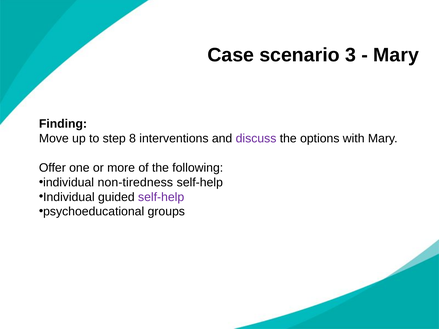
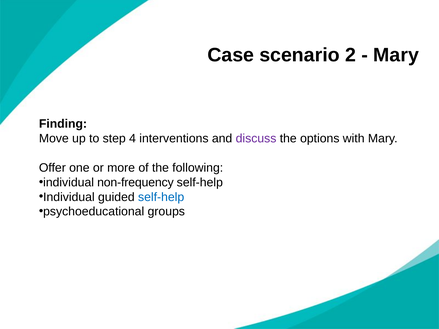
3: 3 -> 2
8: 8 -> 4
non-tiredness: non-tiredness -> non-frequency
self-help at (161, 197) colour: purple -> blue
